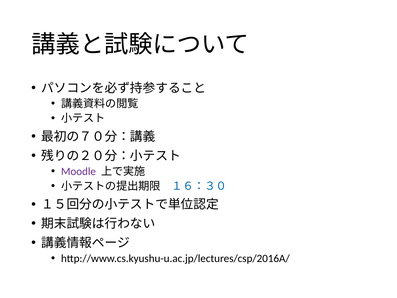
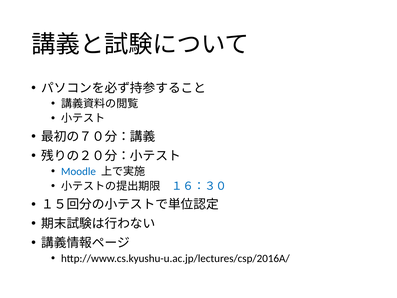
Moodle colour: purple -> blue
